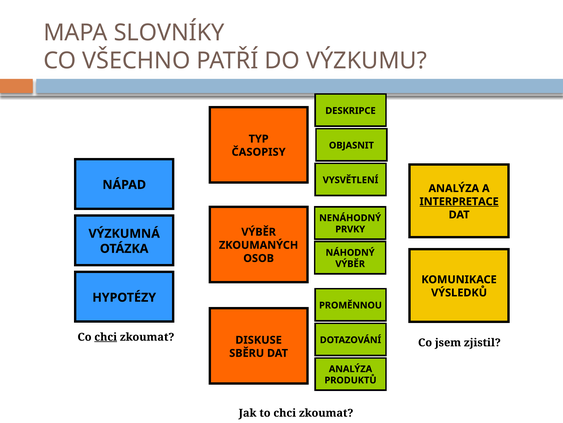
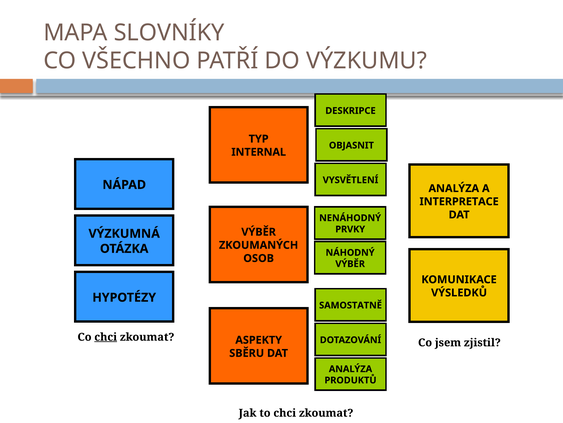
ČASOPISY: ČASOPISY -> INTERNAL
INTERPRETACE underline: present -> none
PROMĚNNOU: PROMĚNNOU -> SAMOSTATNĚ
DISKUSE: DISKUSE -> ASPEKTY
